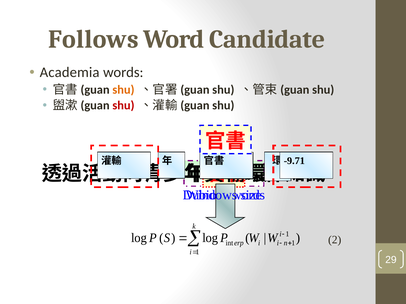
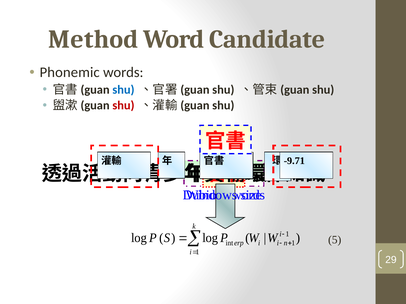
Follows: Follows -> Method
Academia: Academia -> Phonemic
shu at (123, 90) colour: orange -> blue
2: 2 -> 5
